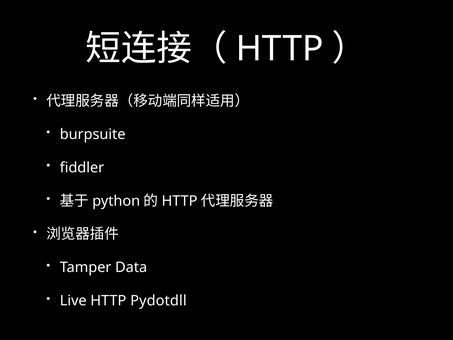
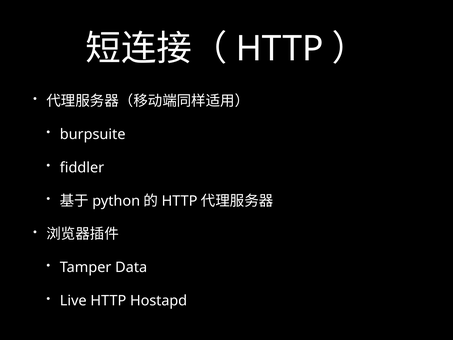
Pydotdll: Pydotdll -> Hostapd
